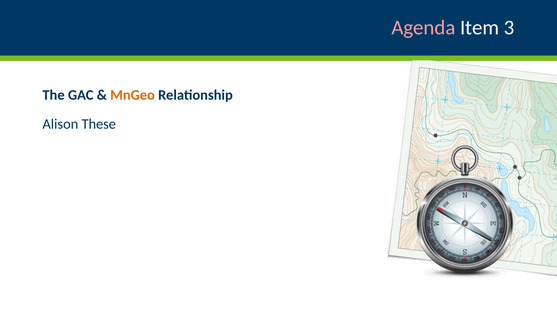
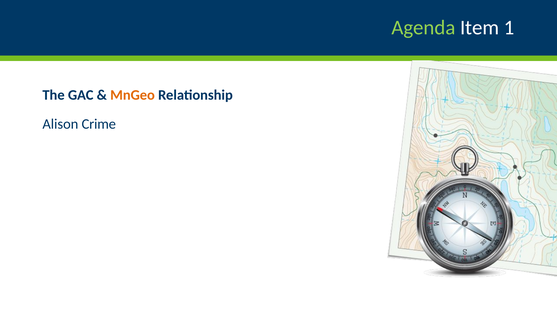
Agenda colour: pink -> light green
3: 3 -> 1
These: These -> Crime
